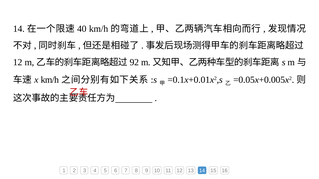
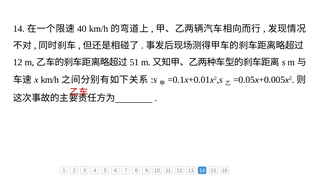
92: 92 -> 51
